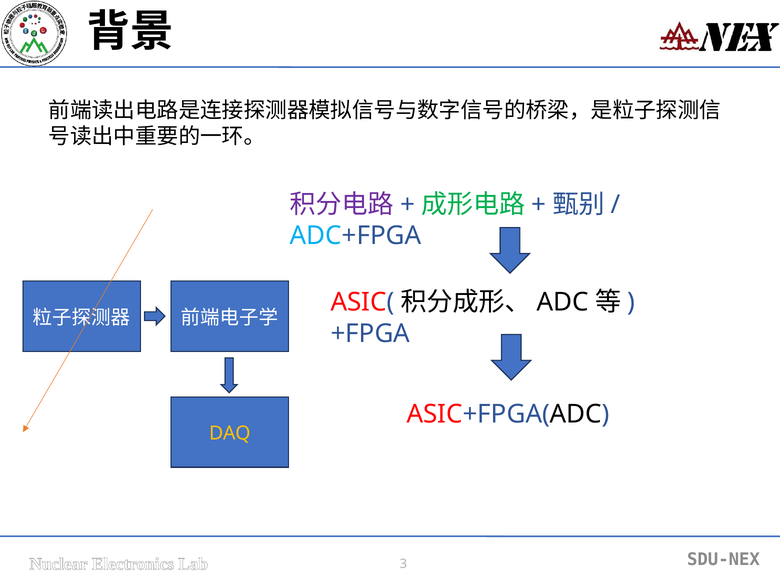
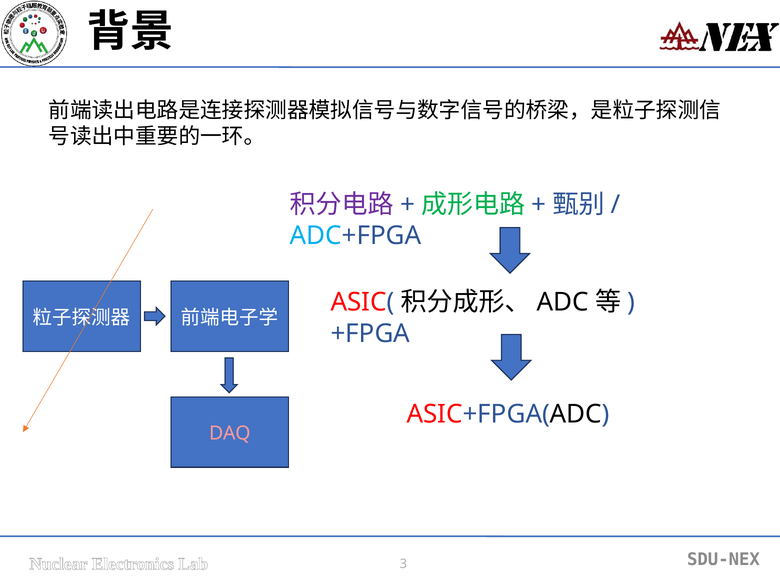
DAQ colour: yellow -> pink
